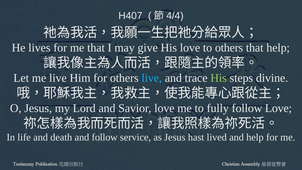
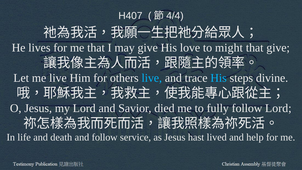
to others: others -> might
that help: help -> give
His at (219, 78) colour: light green -> light blue
Savior love: love -> died
follow Love: Love -> Lord
